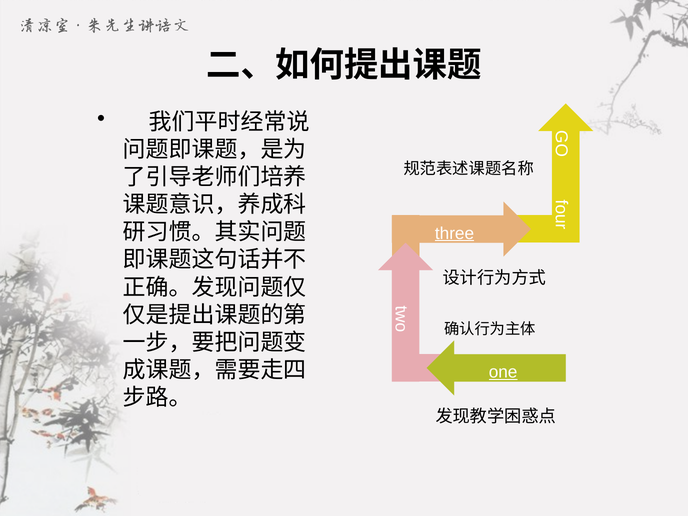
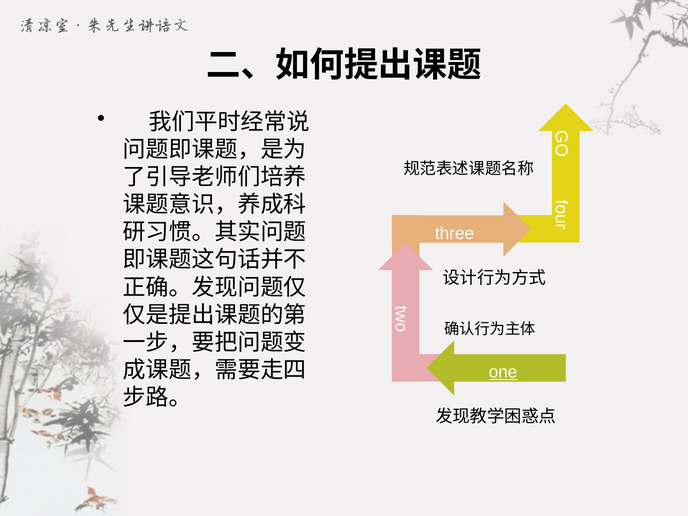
three underline: present -> none
